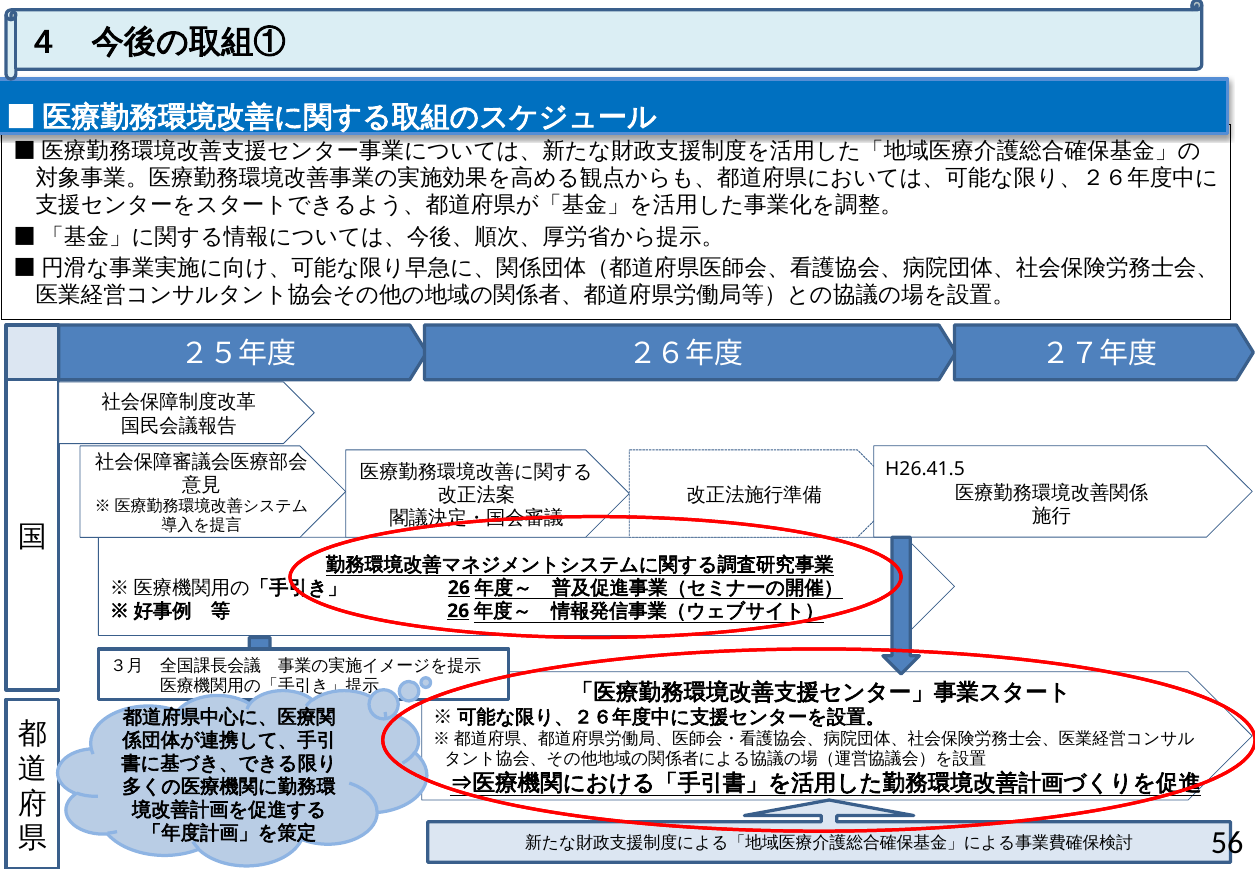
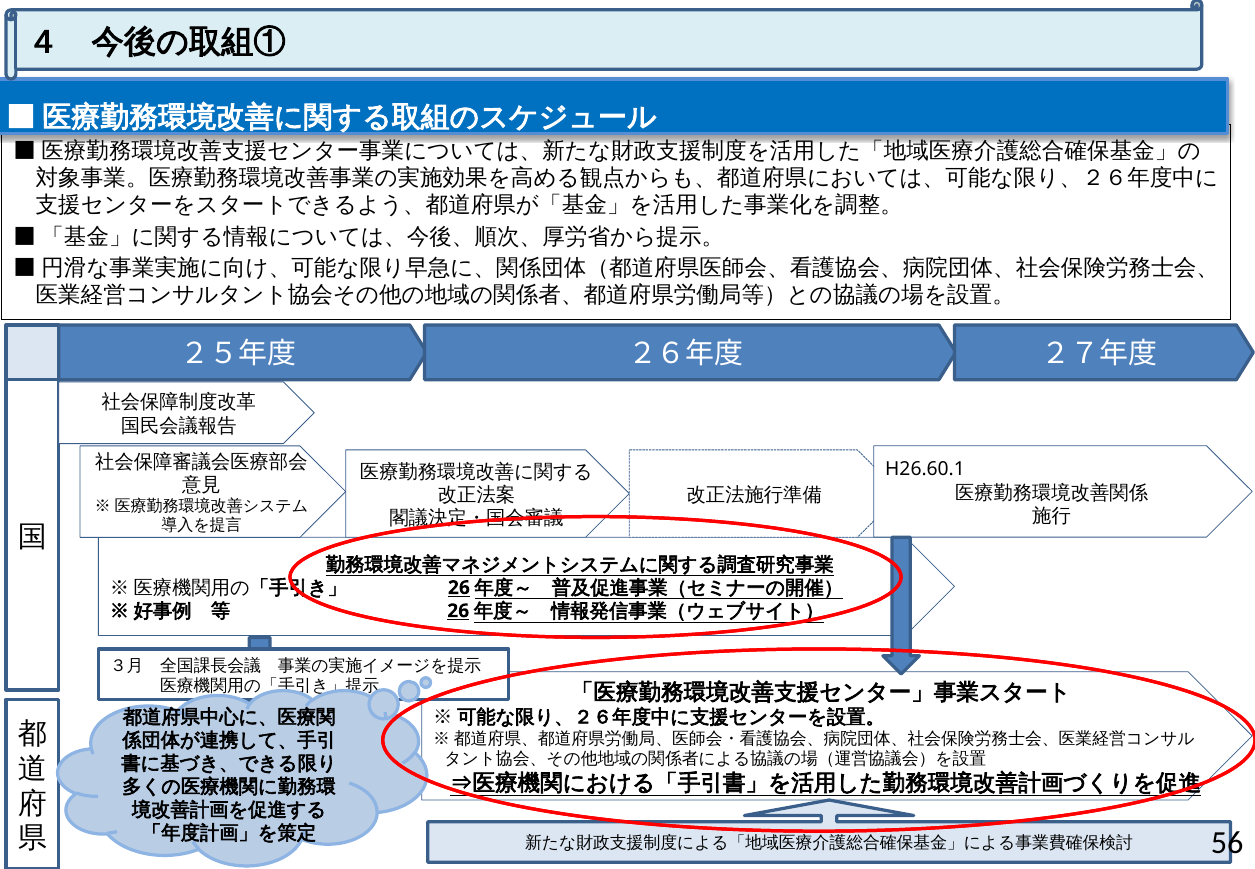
H26.41.5: H26.41.5 -> H26.60.1
